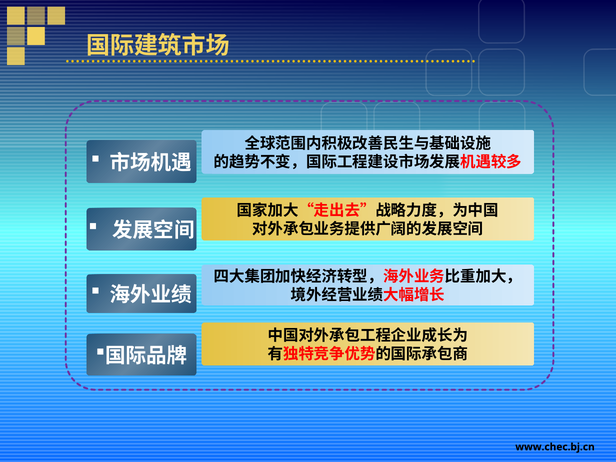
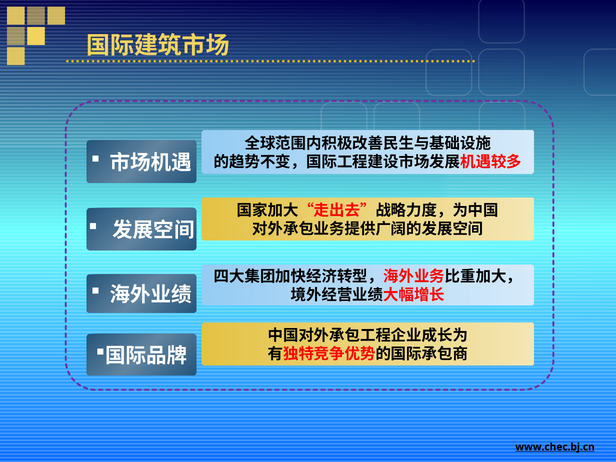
www.chec.bj.cn underline: none -> present
